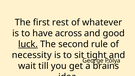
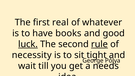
rest: rest -> real
across: across -> books
rule underline: none -> present
brains: brains -> needs
